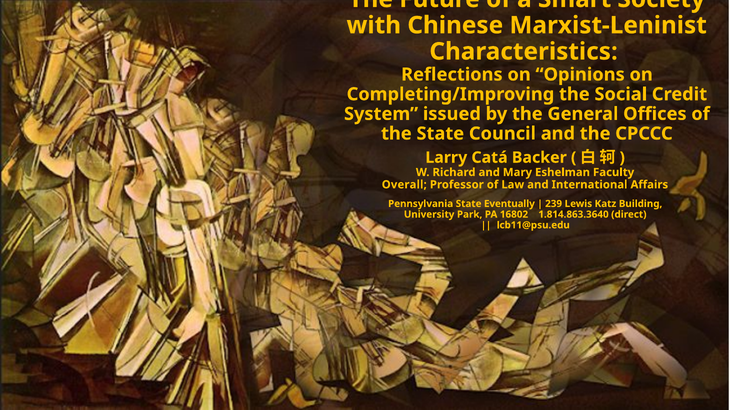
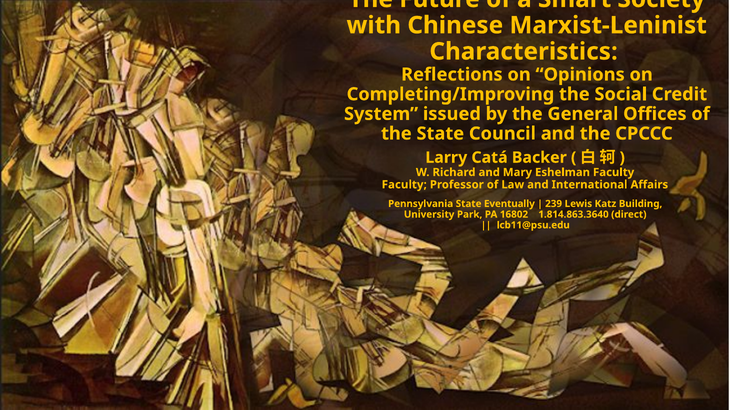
Overall at (404, 185): Overall -> Faculty
